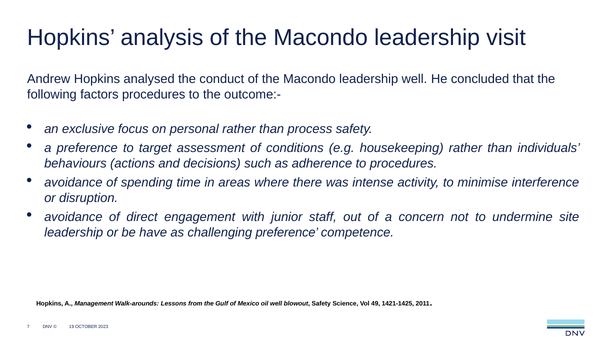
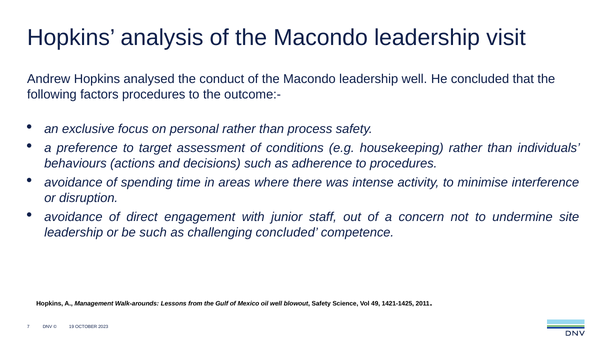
be have: have -> such
challenging preference: preference -> concluded
